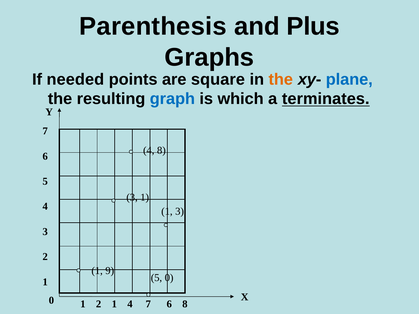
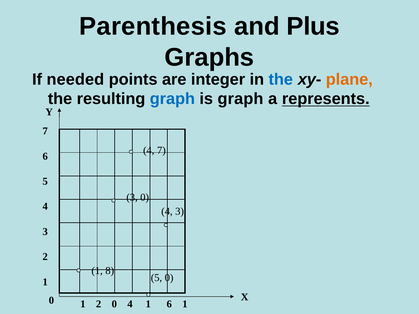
square: square -> integer
the at (281, 79) colour: orange -> blue
plane colour: blue -> orange
is which: which -> graph
terminates: terminates -> represents
4 8: 8 -> 7
1 at (145, 198): 1 -> 0
1 at (167, 212): 1 -> 4
9: 9 -> 8
1 2 1: 1 -> 0
4 7: 7 -> 1
6 8: 8 -> 1
